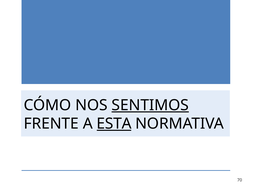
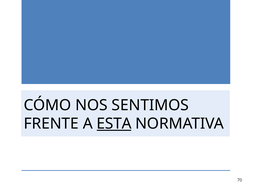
SENTIMOS underline: present -> none
